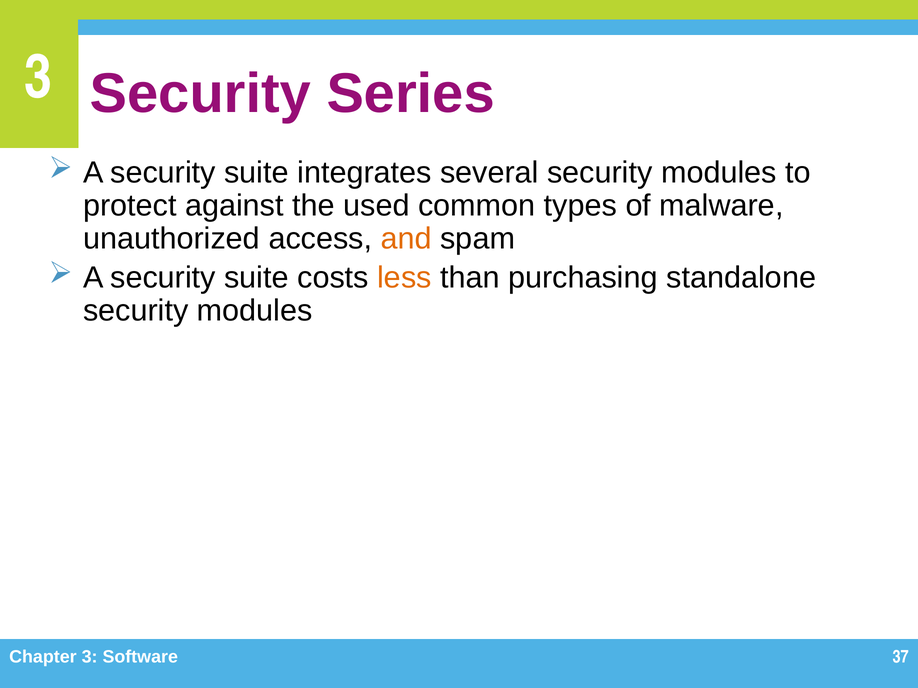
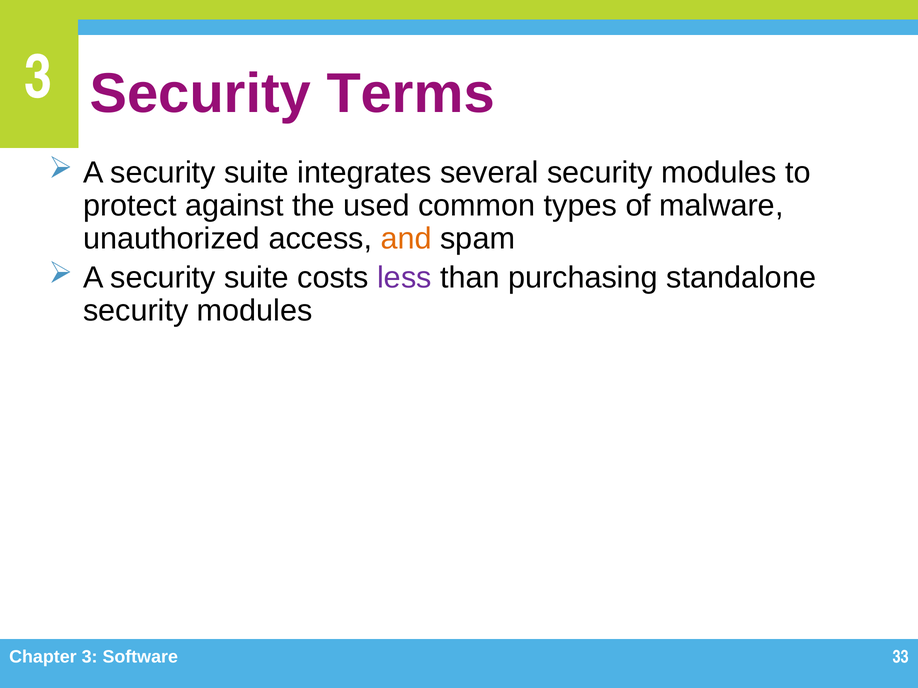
Series: Series -> Terms
less colour: orange -> purple
37: 37 -> 33
